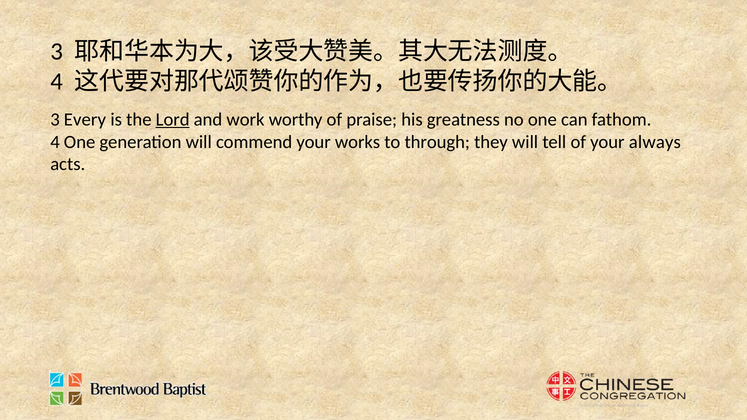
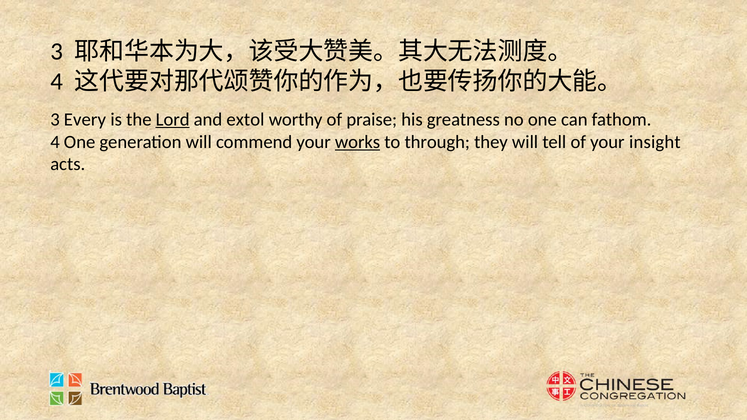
work: work -> extol
works underline: none -> present
always: always -> insight
